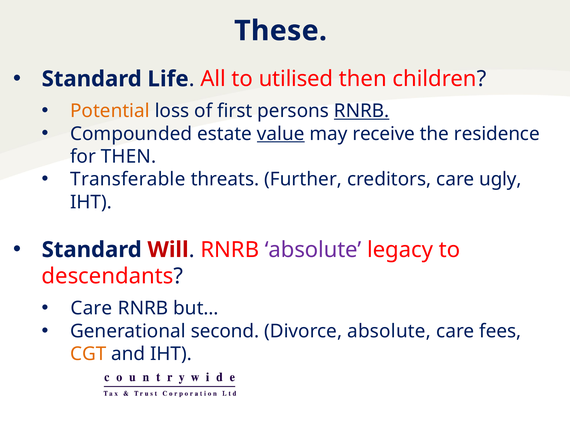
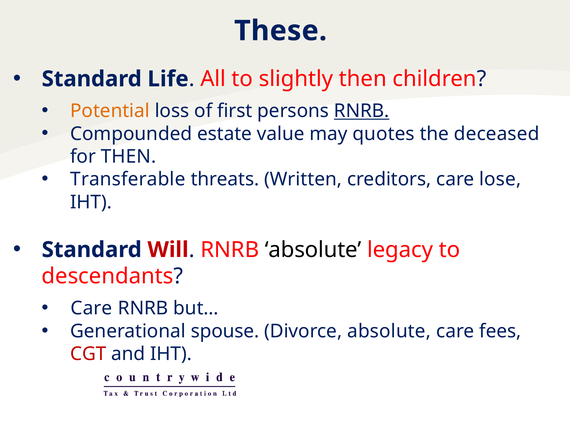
utilised: utilised -> slightly
value underline: present -> none
receive: receive -> quotes
residence: residence -> deceased
Further: Further -> Written
ugly: ugly -> lose
absolute at (313, 250) colour: purple -> black
second: second -> spouse
CGT colour: orange -> red
